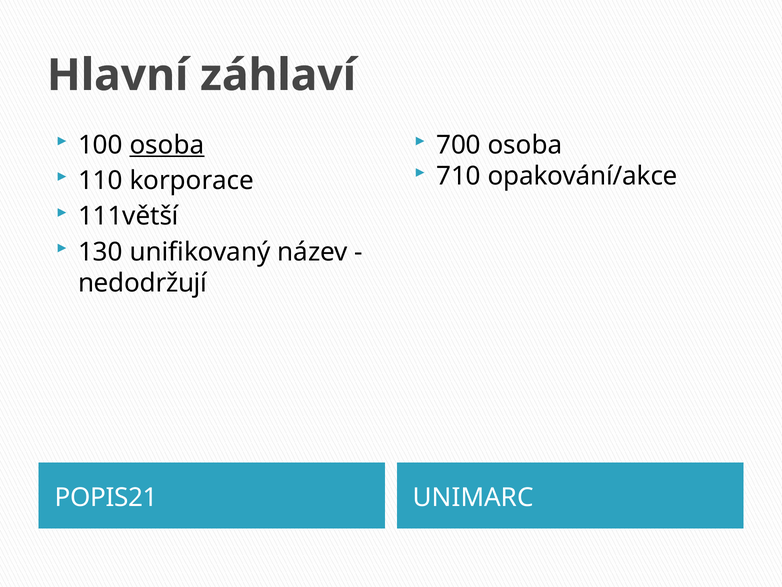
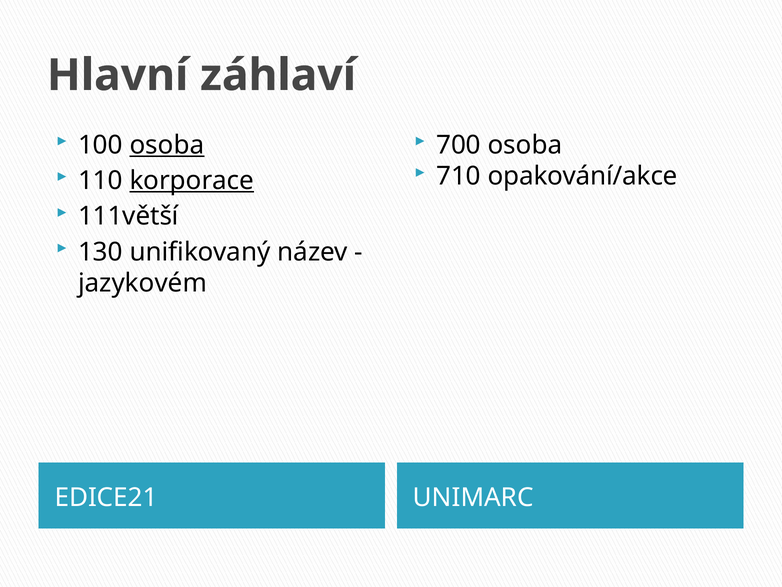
korporace underline: none -> present
nedodržují: nedodržují -> jazykovém
POPIS21: POPIS21 -> EDICE21
